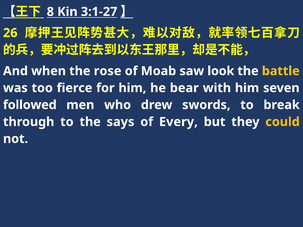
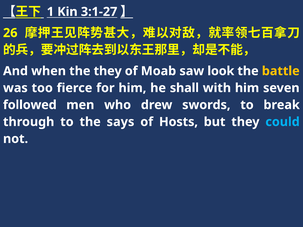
8: 8 -> 1
the rose: rose -> they
bear: bear -> shall
Every: Every -> Hosts
could colour: yellow -> light blue
